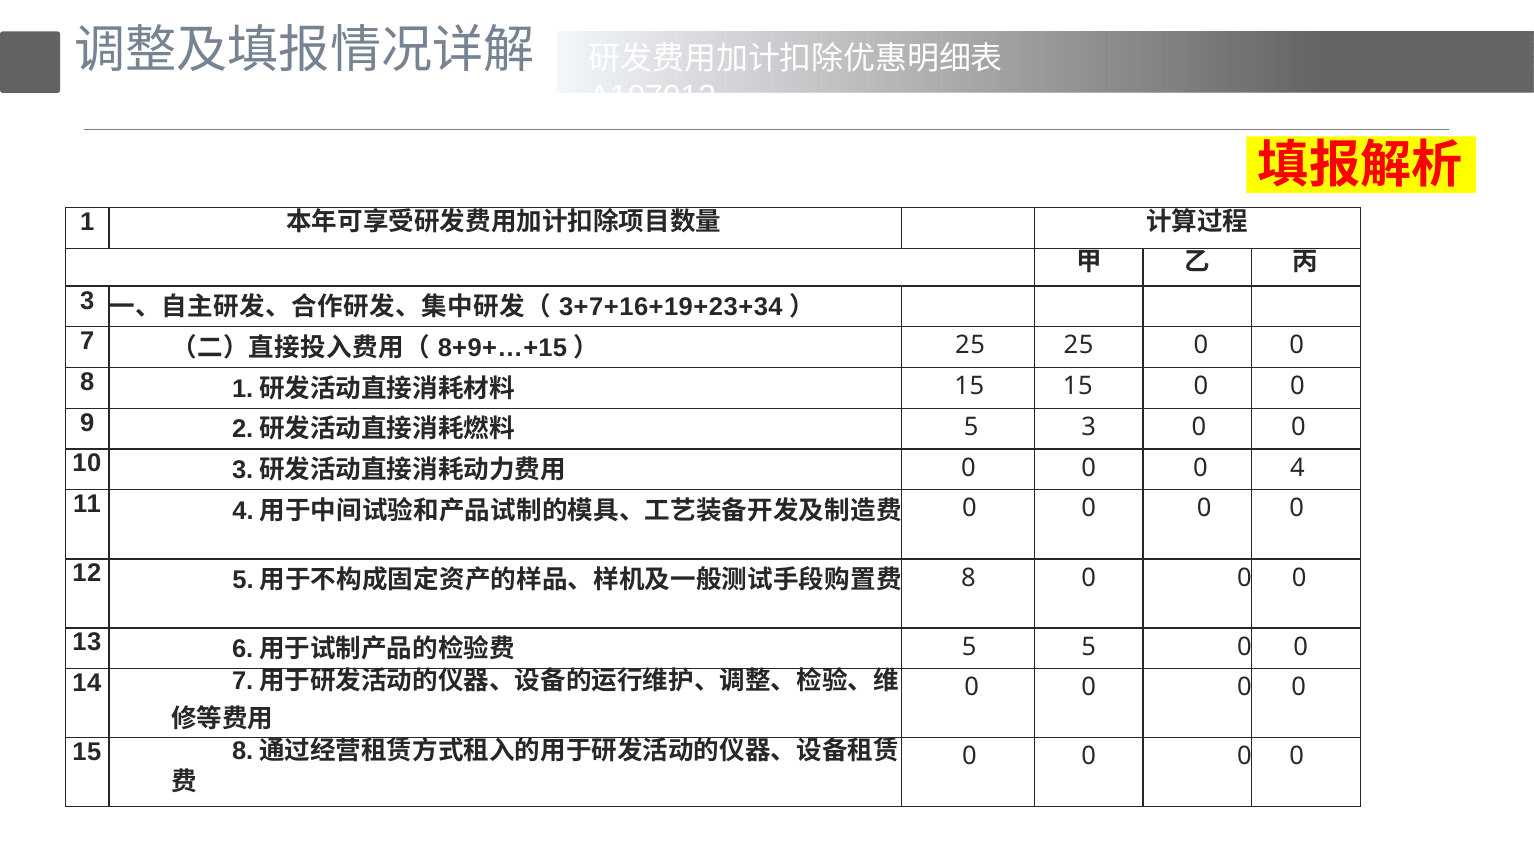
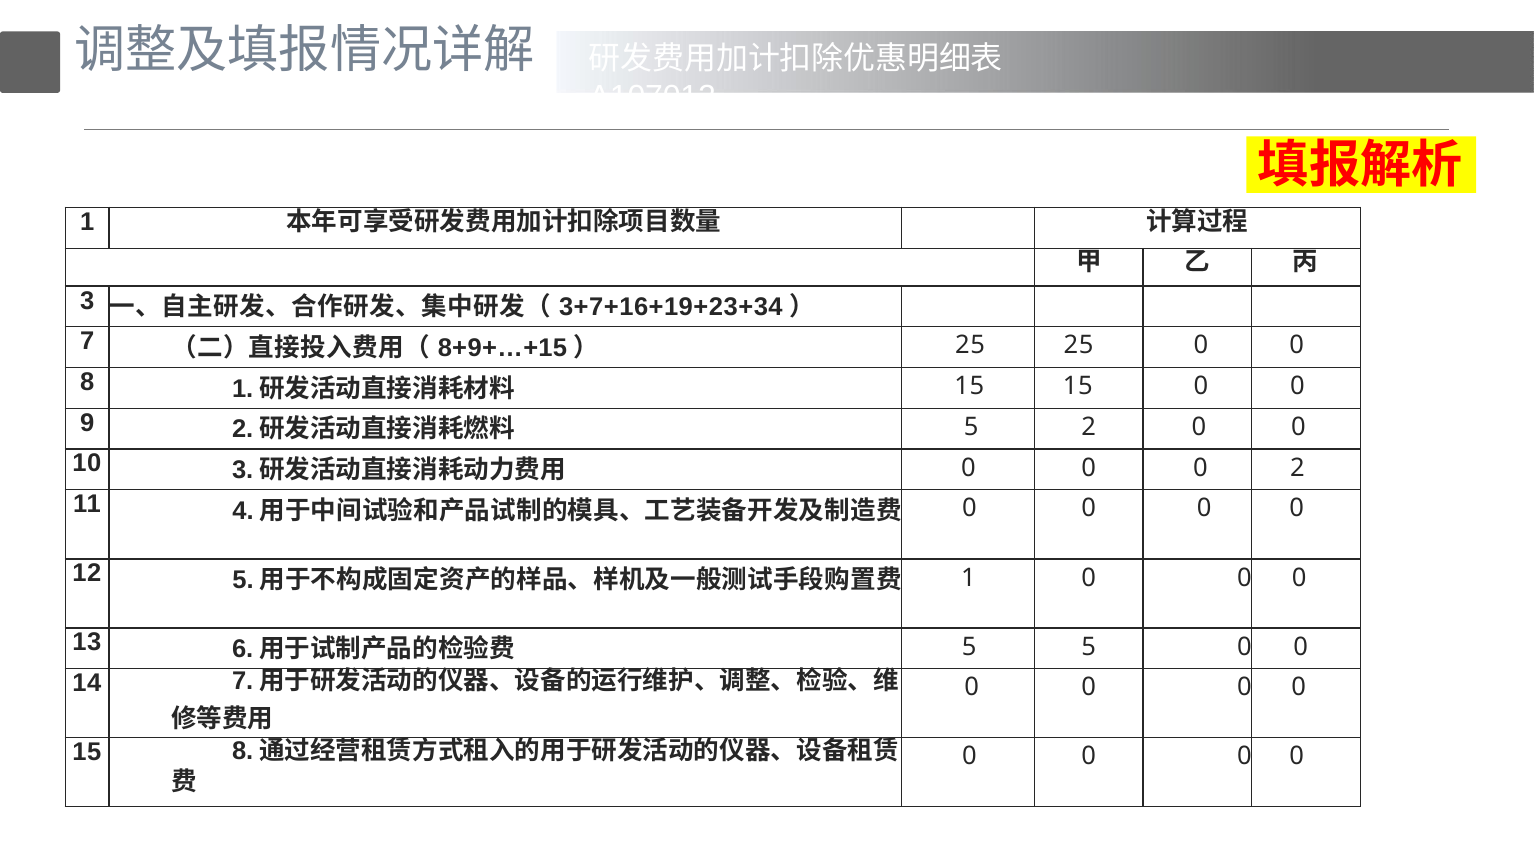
5 3: 3 -> 2
0 4: 4 -> 2
8 at (969, 578): 8 -> 1
